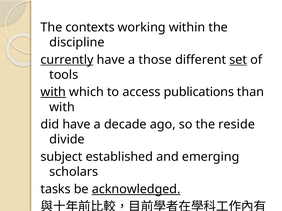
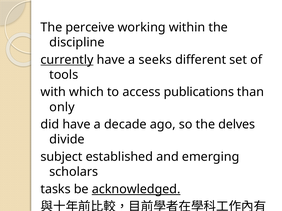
contexts: contexts -> perceive
those: those -> seeks
set underline: present -> none
with at (53, 92) underline: present -> none
with at (62, 107): with -> only
reside: reside -> delves
